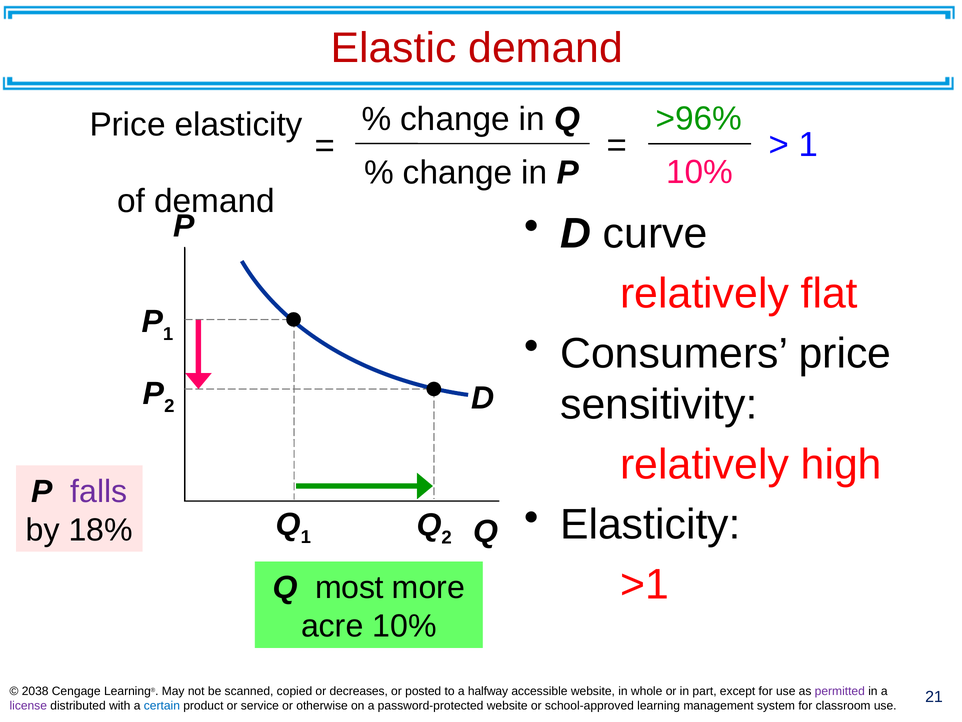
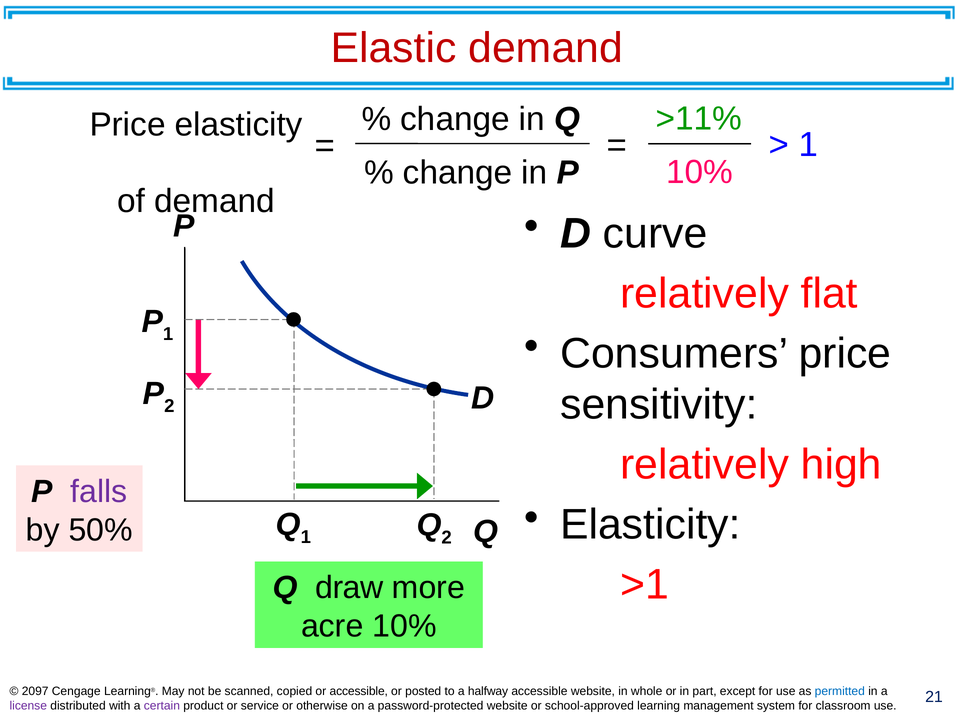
>96%: >96% -> >11%
18%: 18% -> 50%
most: most -> draw
2038: 2038 -> 2097
or decreases: decreases -> accessible
permitted colour: purple -> blue
certain colour: blue -> purple
